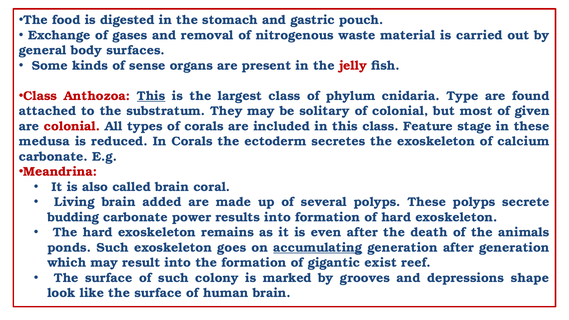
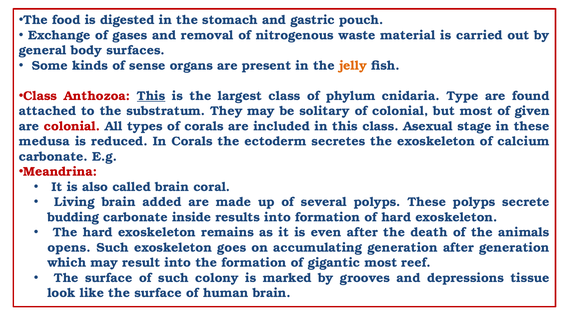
jelly colour: red -> orange
Feature: Feature -> Asexual
power: power -> inside
ponds: ponds -> opens
accumulating underline: present -> none
gigantic exist: exist -> most
shape: shape -> tissue
